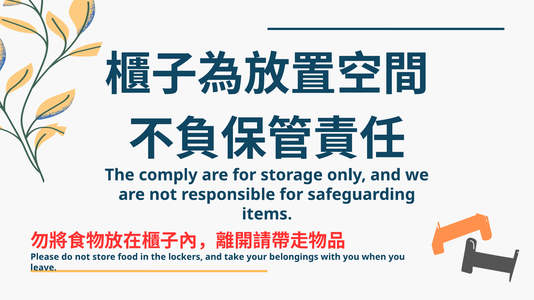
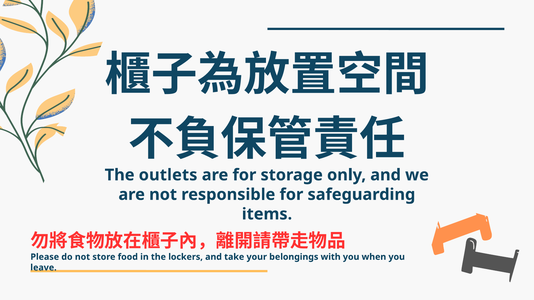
comply: comply -> outlets
